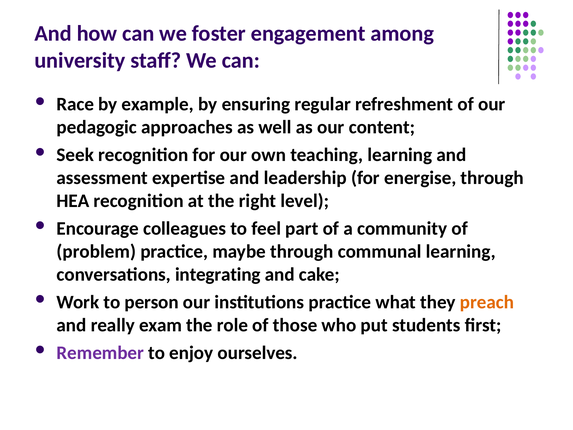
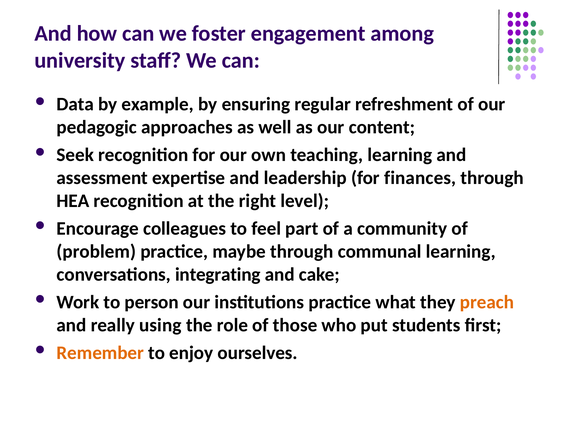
Race: Race -> Data
energise: energise -> finances
exam: exam -> using
Remember colour: purple -> orange
